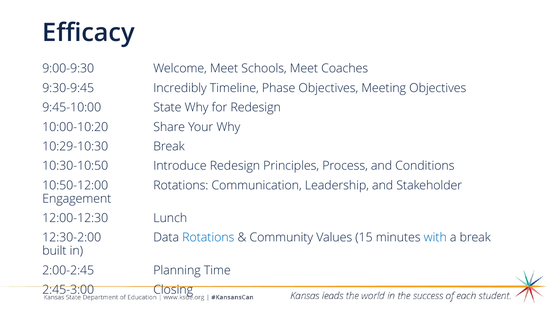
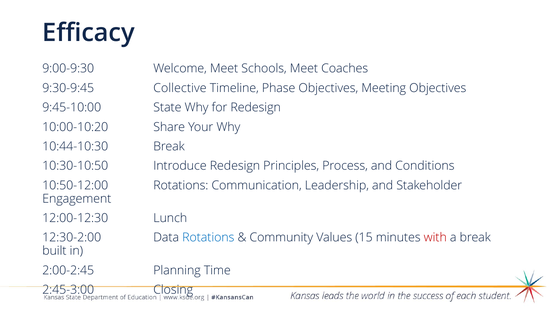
Incredibly: Incredibly -> Collective
10:29-10:30: 10:29-10:30 -> 10:44-10:30
with colour: blue -> red
